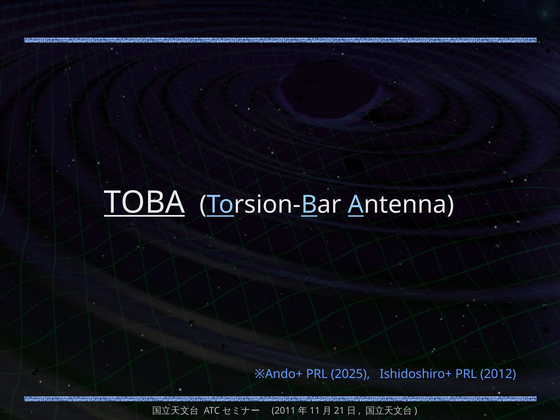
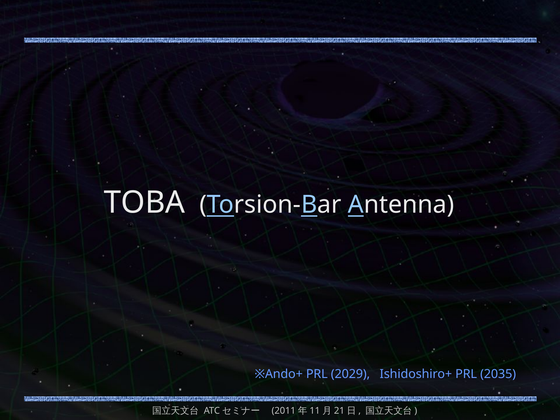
TOBA underline: present -> none
2025: 2025 -> 2029
2012: 2012 -> 2035
